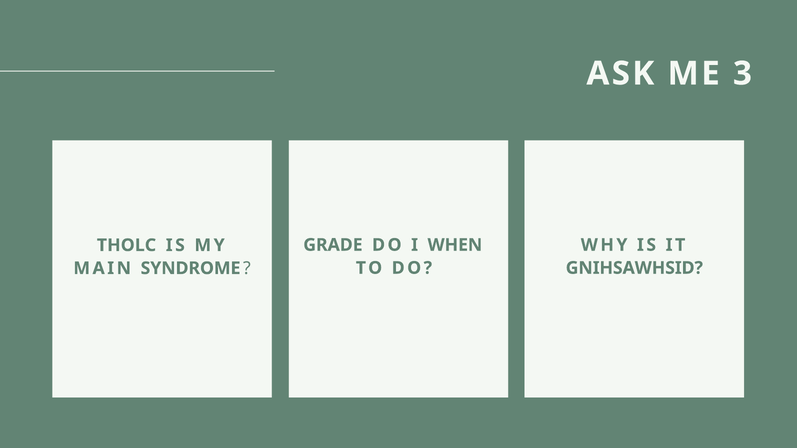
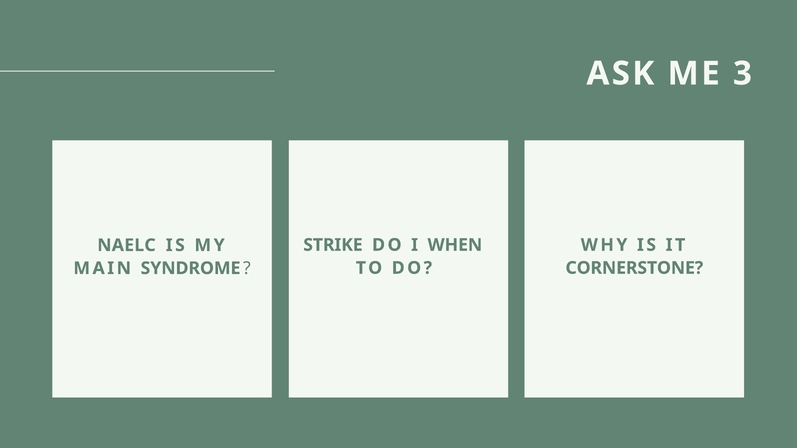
GRADE: GRADE -> STRIKE
THOLC: THOLC -> NAELC
GNIHSAWHSID: GNIHSAWHSID -> CORNERSTONE
